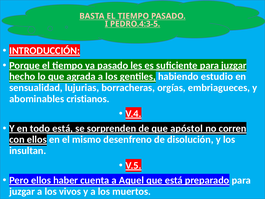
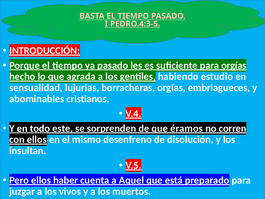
suficiente para juzgar: juzgar -> orgías
está at (63, 128): está -> este
apóstol: apóstol -> éramos
